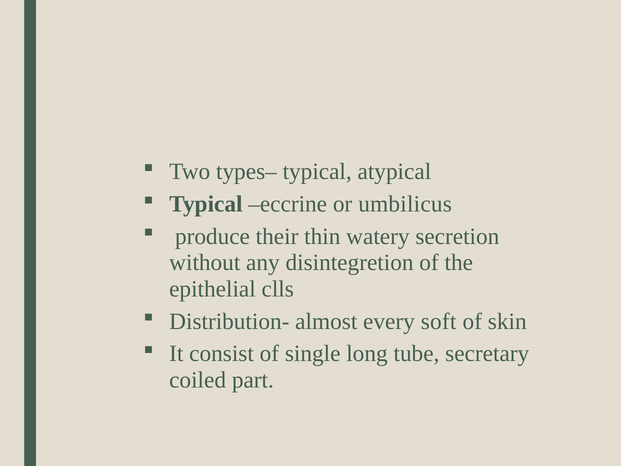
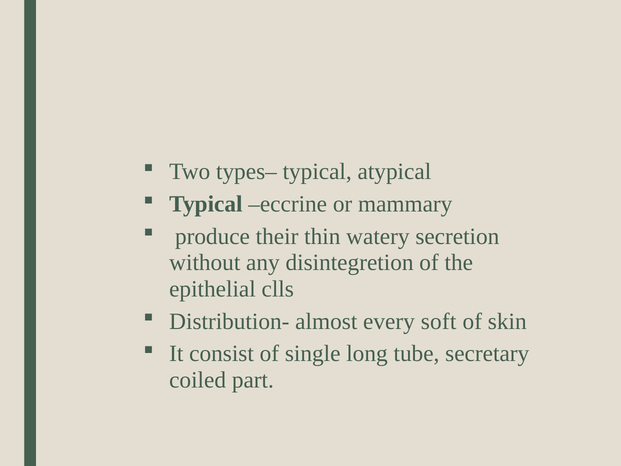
umbilicus: umbilicus -> mammary
